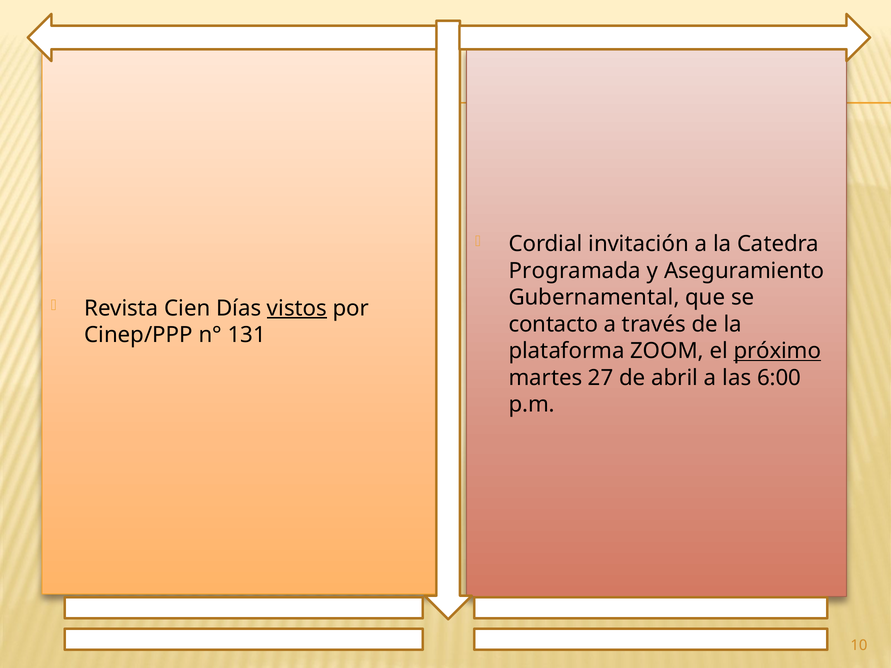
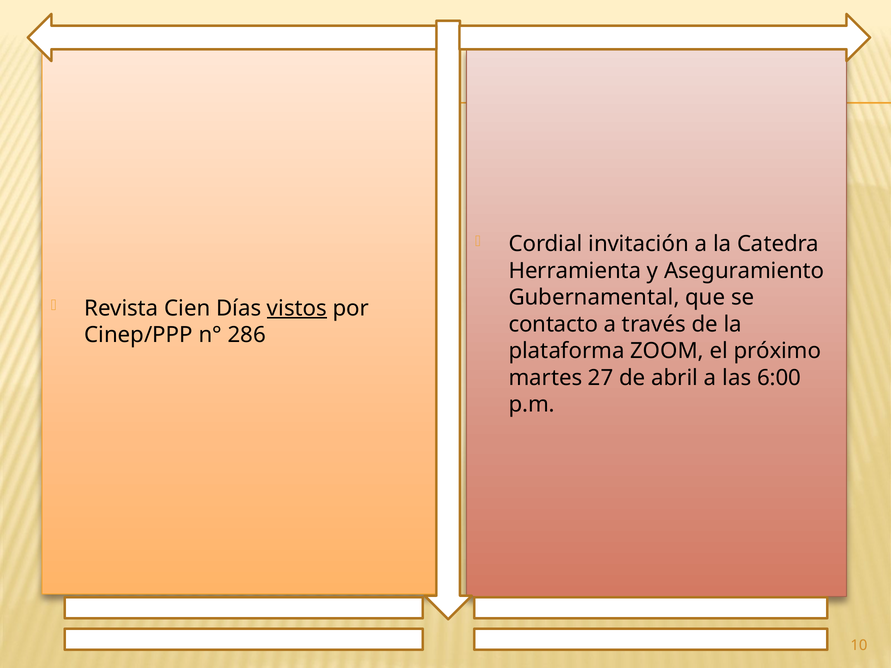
Programada: Programada -> Herramienta
131: 131 -> 286
próximo underline: present -> none
